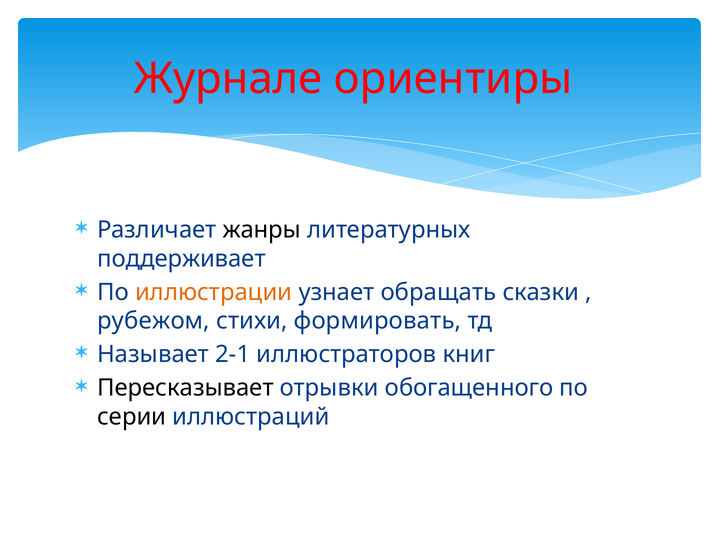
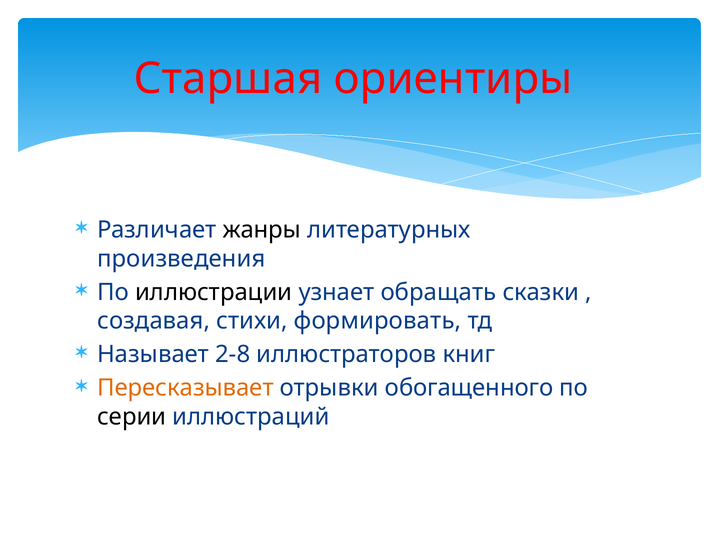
Журнале: Журнале -> Старшая
поддерживает: поддерживает -> произведения
иллюстрации colour: orange -> black
рубежом: рубежом -> создавая
2-1: 2-1 -> 2-8
Пересказывает colour: black -> orange
